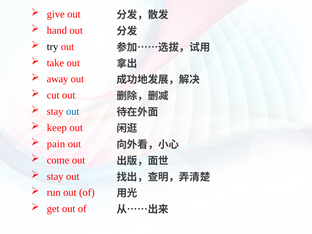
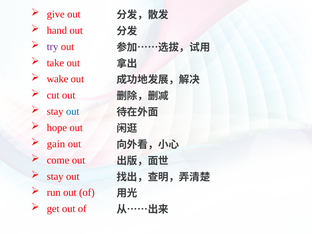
try colour: black -> purple
away: away -> wake
keep: keep -> hope
pain: pain -> gain
